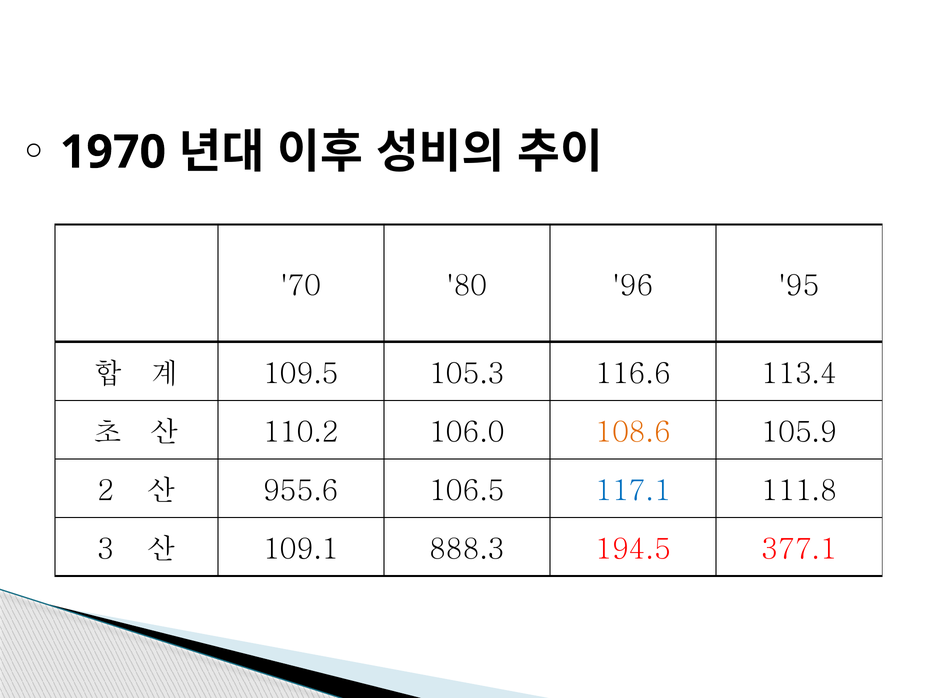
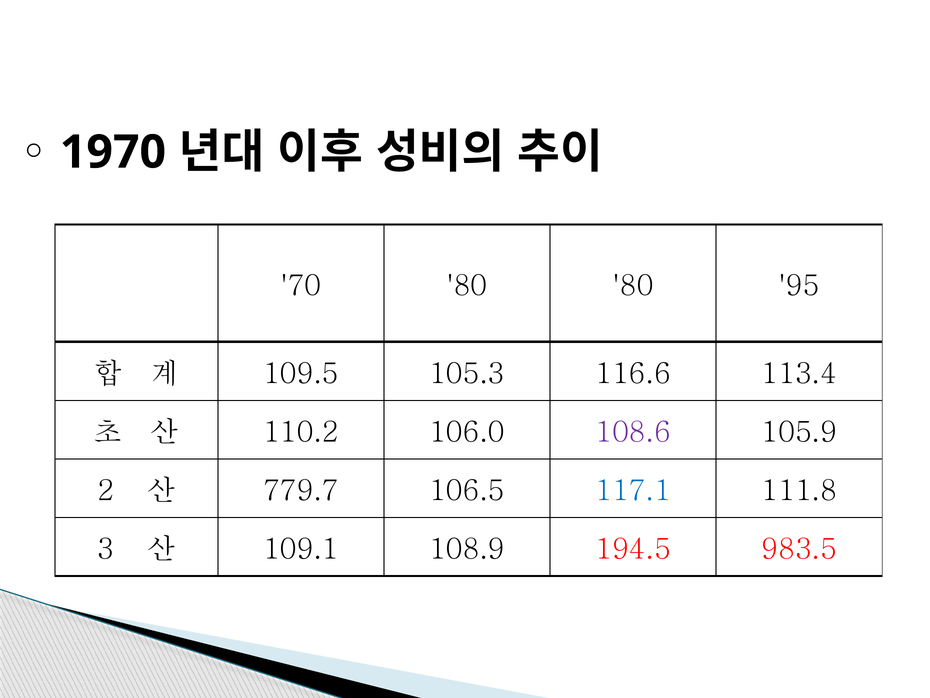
80 96: 96 -> 80
108.6 colour: orange -> purple
955.6: 955.6 -> 779.7
888.3: 888.3 -> 108.9
377.1: 377.1 -> 983.5
